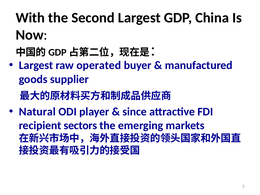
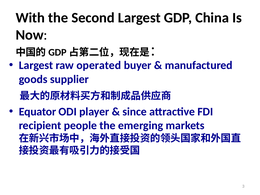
Natural: Natural -> Equator
sectors: sectors -> people
